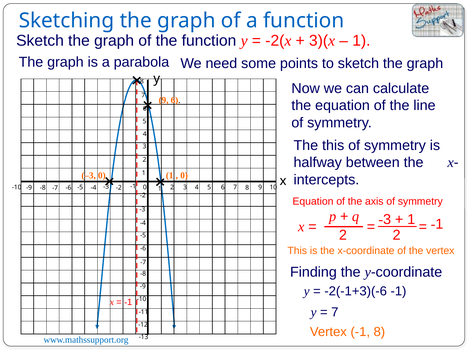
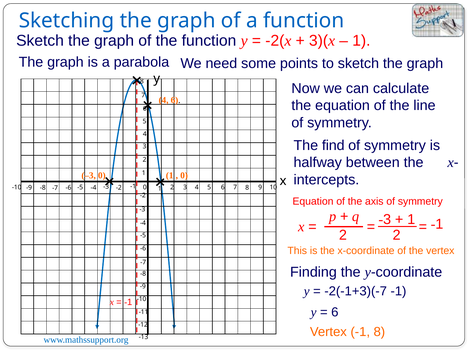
9 at (164, 100): 9 -> 4
The this: this -> find
-2(-1+3)(-6: -2(-1+3)(-6 -> -2(-1+3)(-7
7 at (335, 312): 7 -> 6
